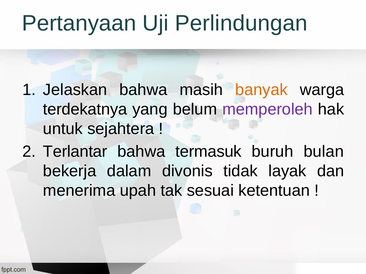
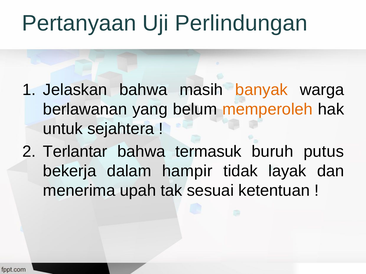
terdekatnya: terdekatnya -> berlawanan
memperoleh colour: purple -> orange
bulan: bulan -> putus
divonis: divonis -> hampir
